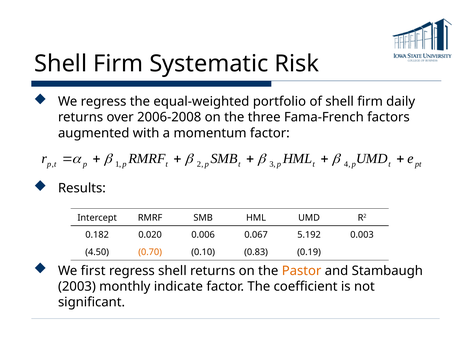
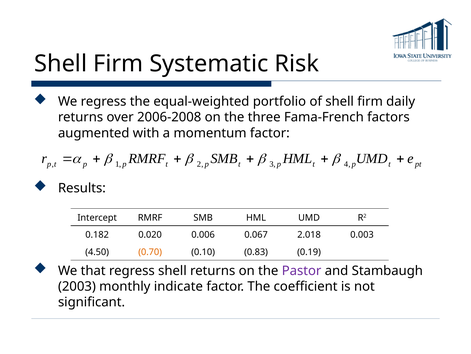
5.192: 5.192 -> 2.018
first: first -> that
Pastor colour: orange -> purple
